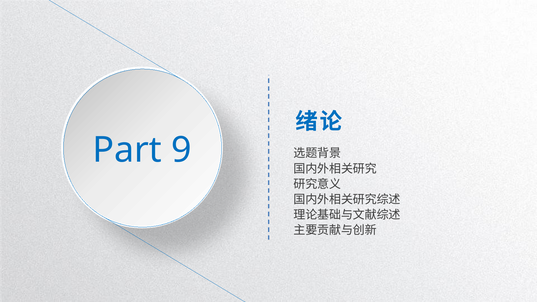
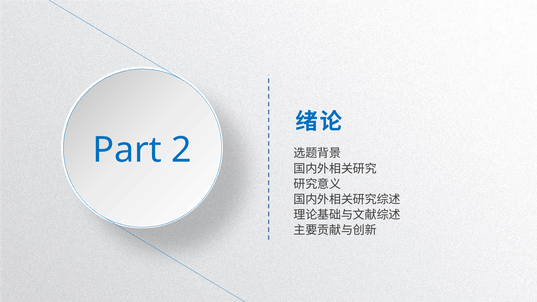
9: 9 -> 2
